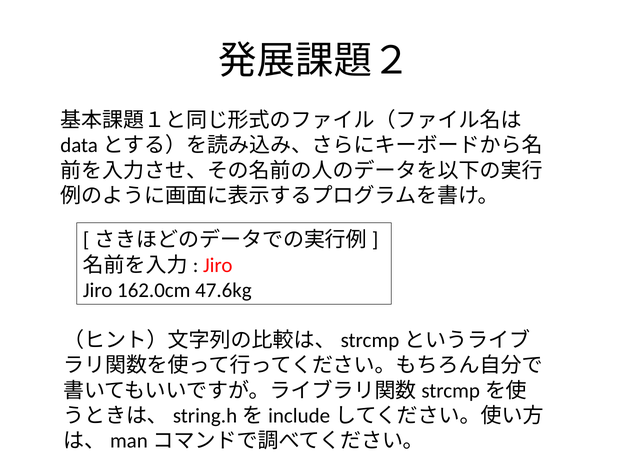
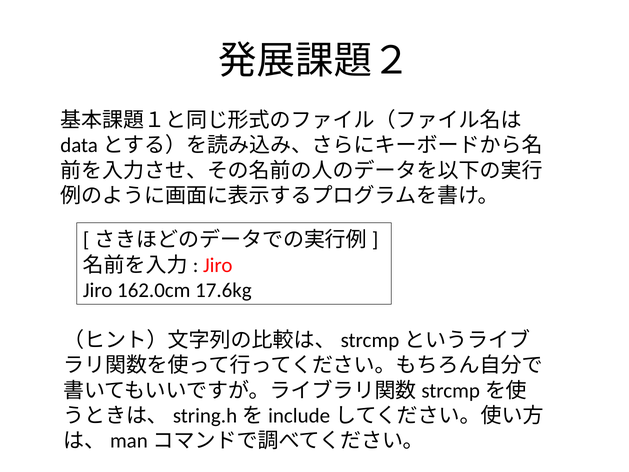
47.6kg: 47.6kg -> 17.6kg
